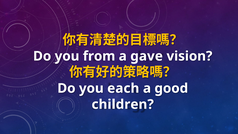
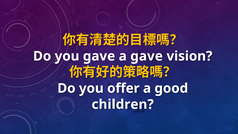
you from: from -> gave
each: each -> offer
